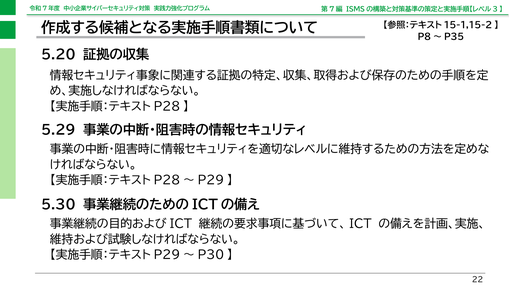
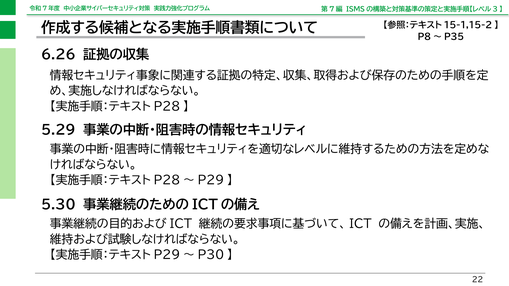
5.20: 5.20 -> 6.26
